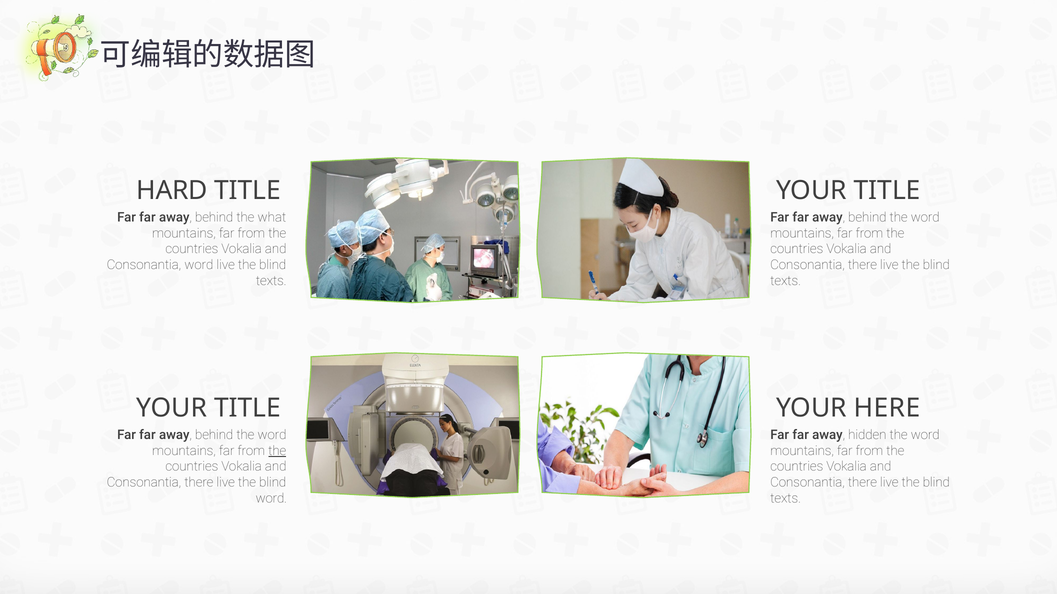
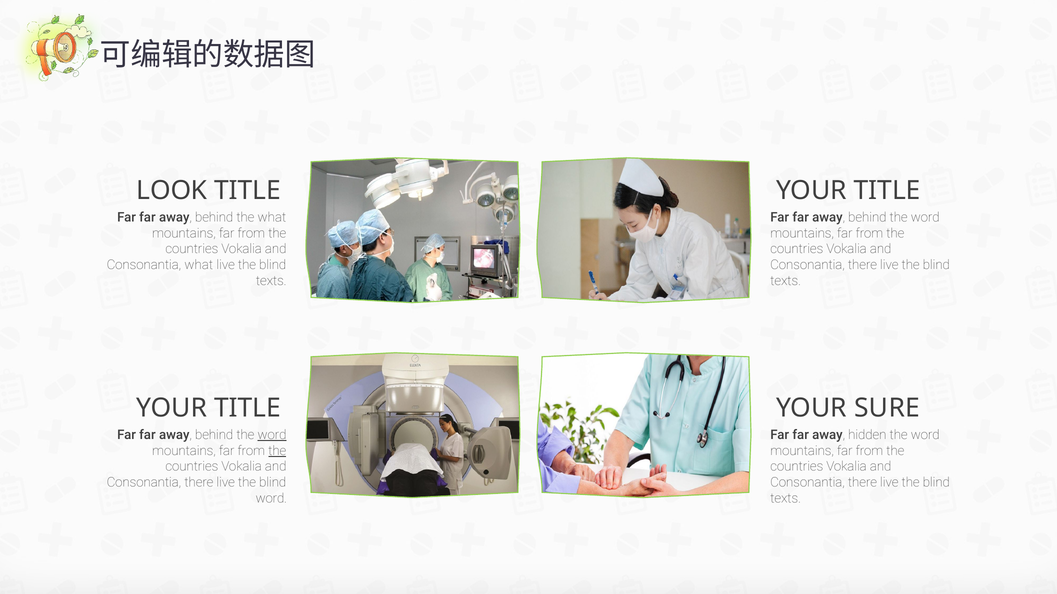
HARD: HARD -> LOOK
Consonantia word: word -> what
HERE: HERE -> SURE
word at (272, 435) underline: none -> present
